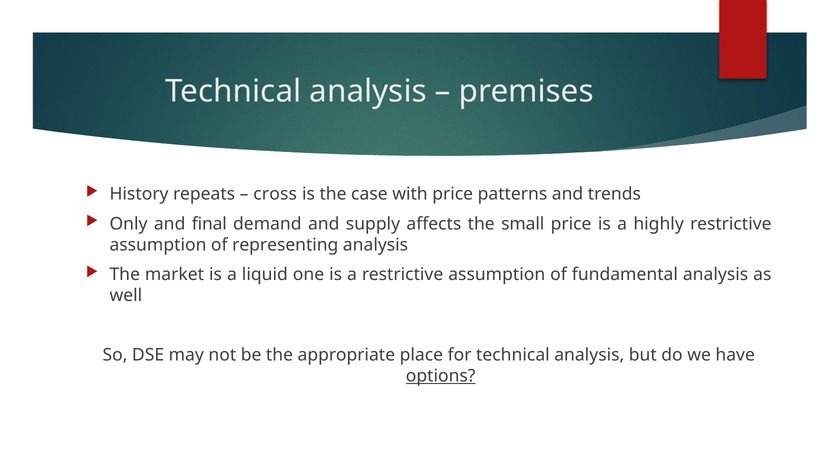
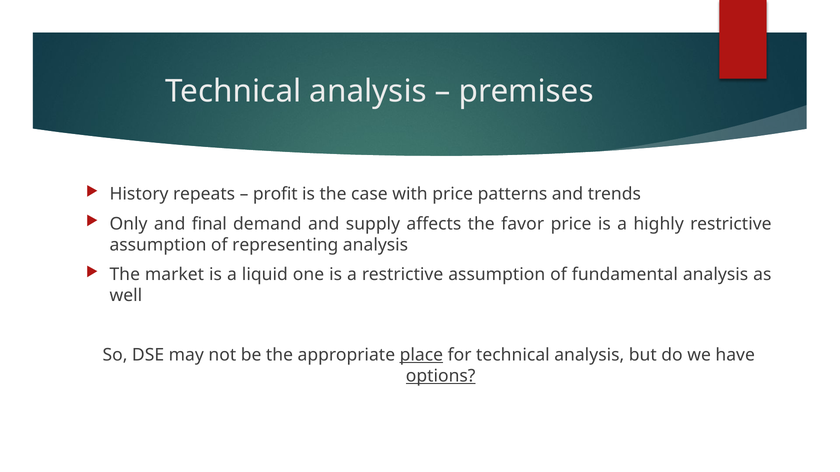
cross: cross -> profit
small: small -> favor
place underline: none -> present
